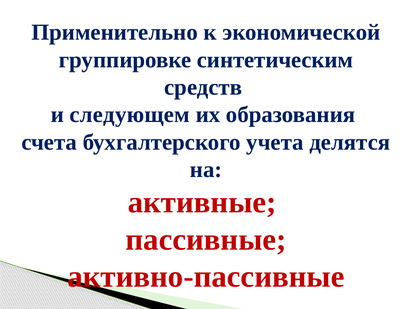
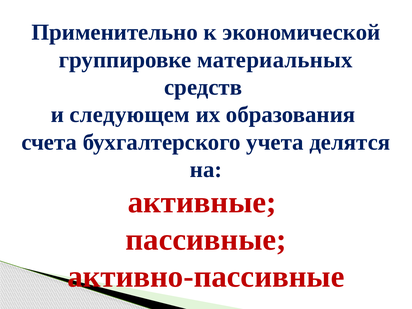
синтетическим: синтетическим -> материальных
